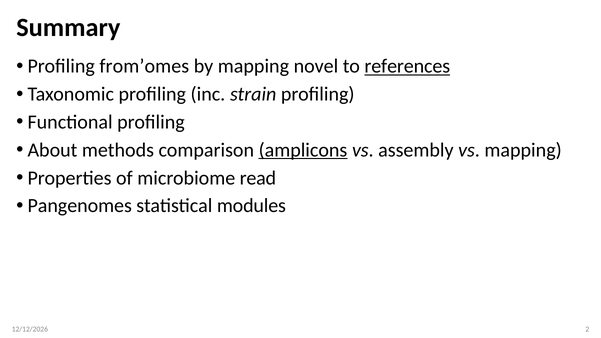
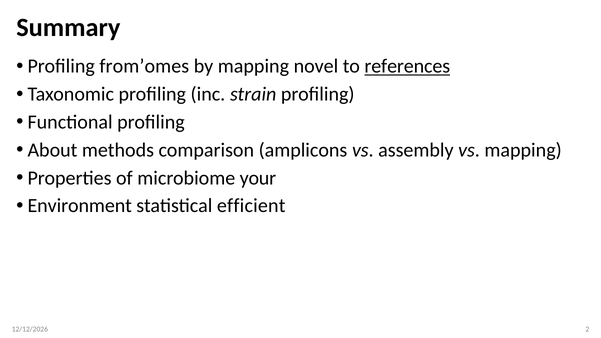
amplicons underline: present -> none
read: read -> your
Pangenomes: Pangenomes -> Environment
modules: modules -> efficient
